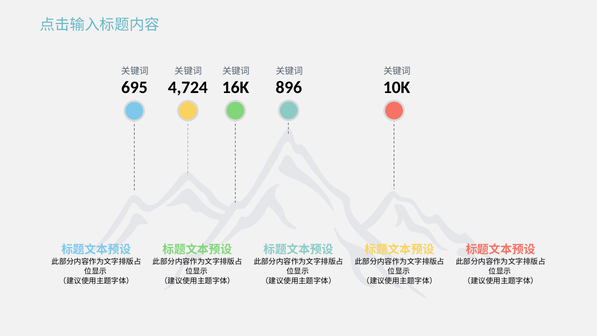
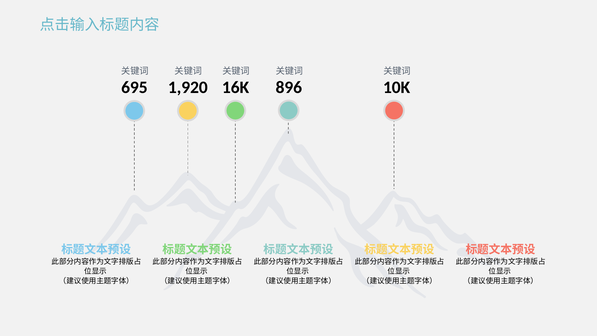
4,724: 4,724 -> 1,920
